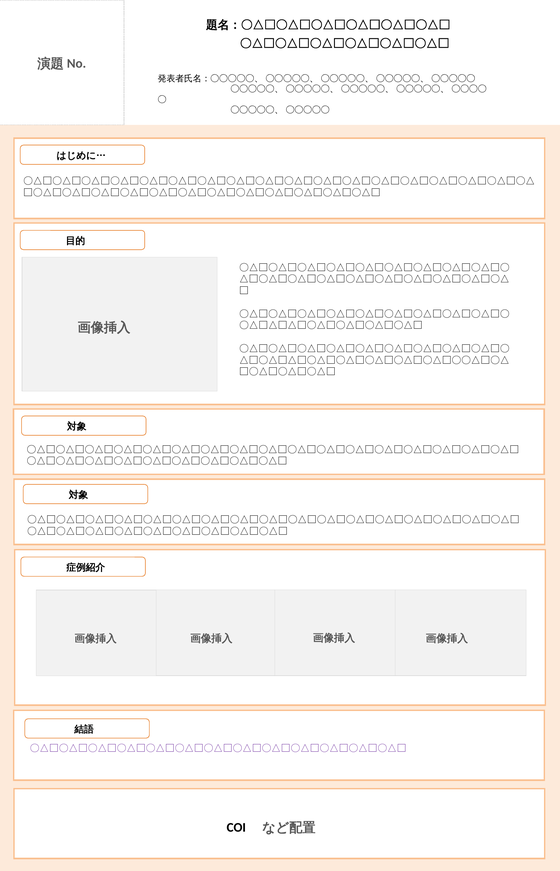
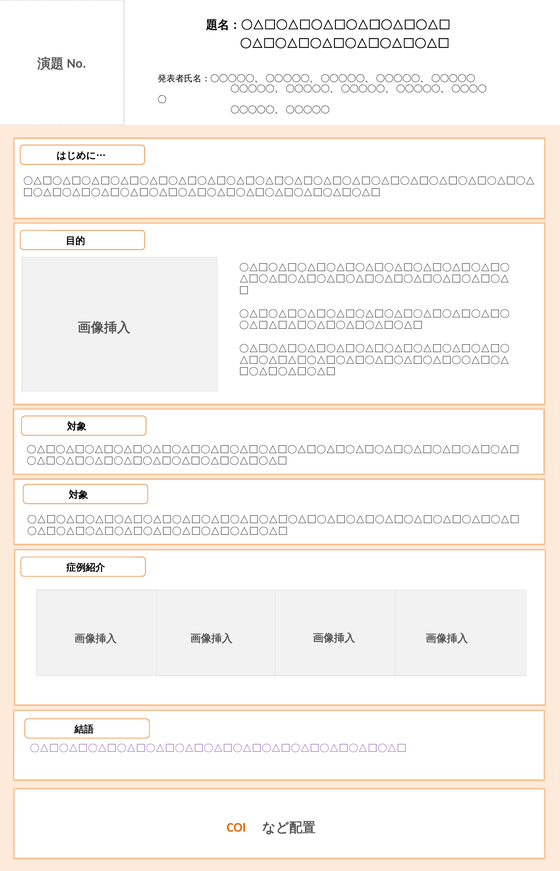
COI colour: black -> orange
